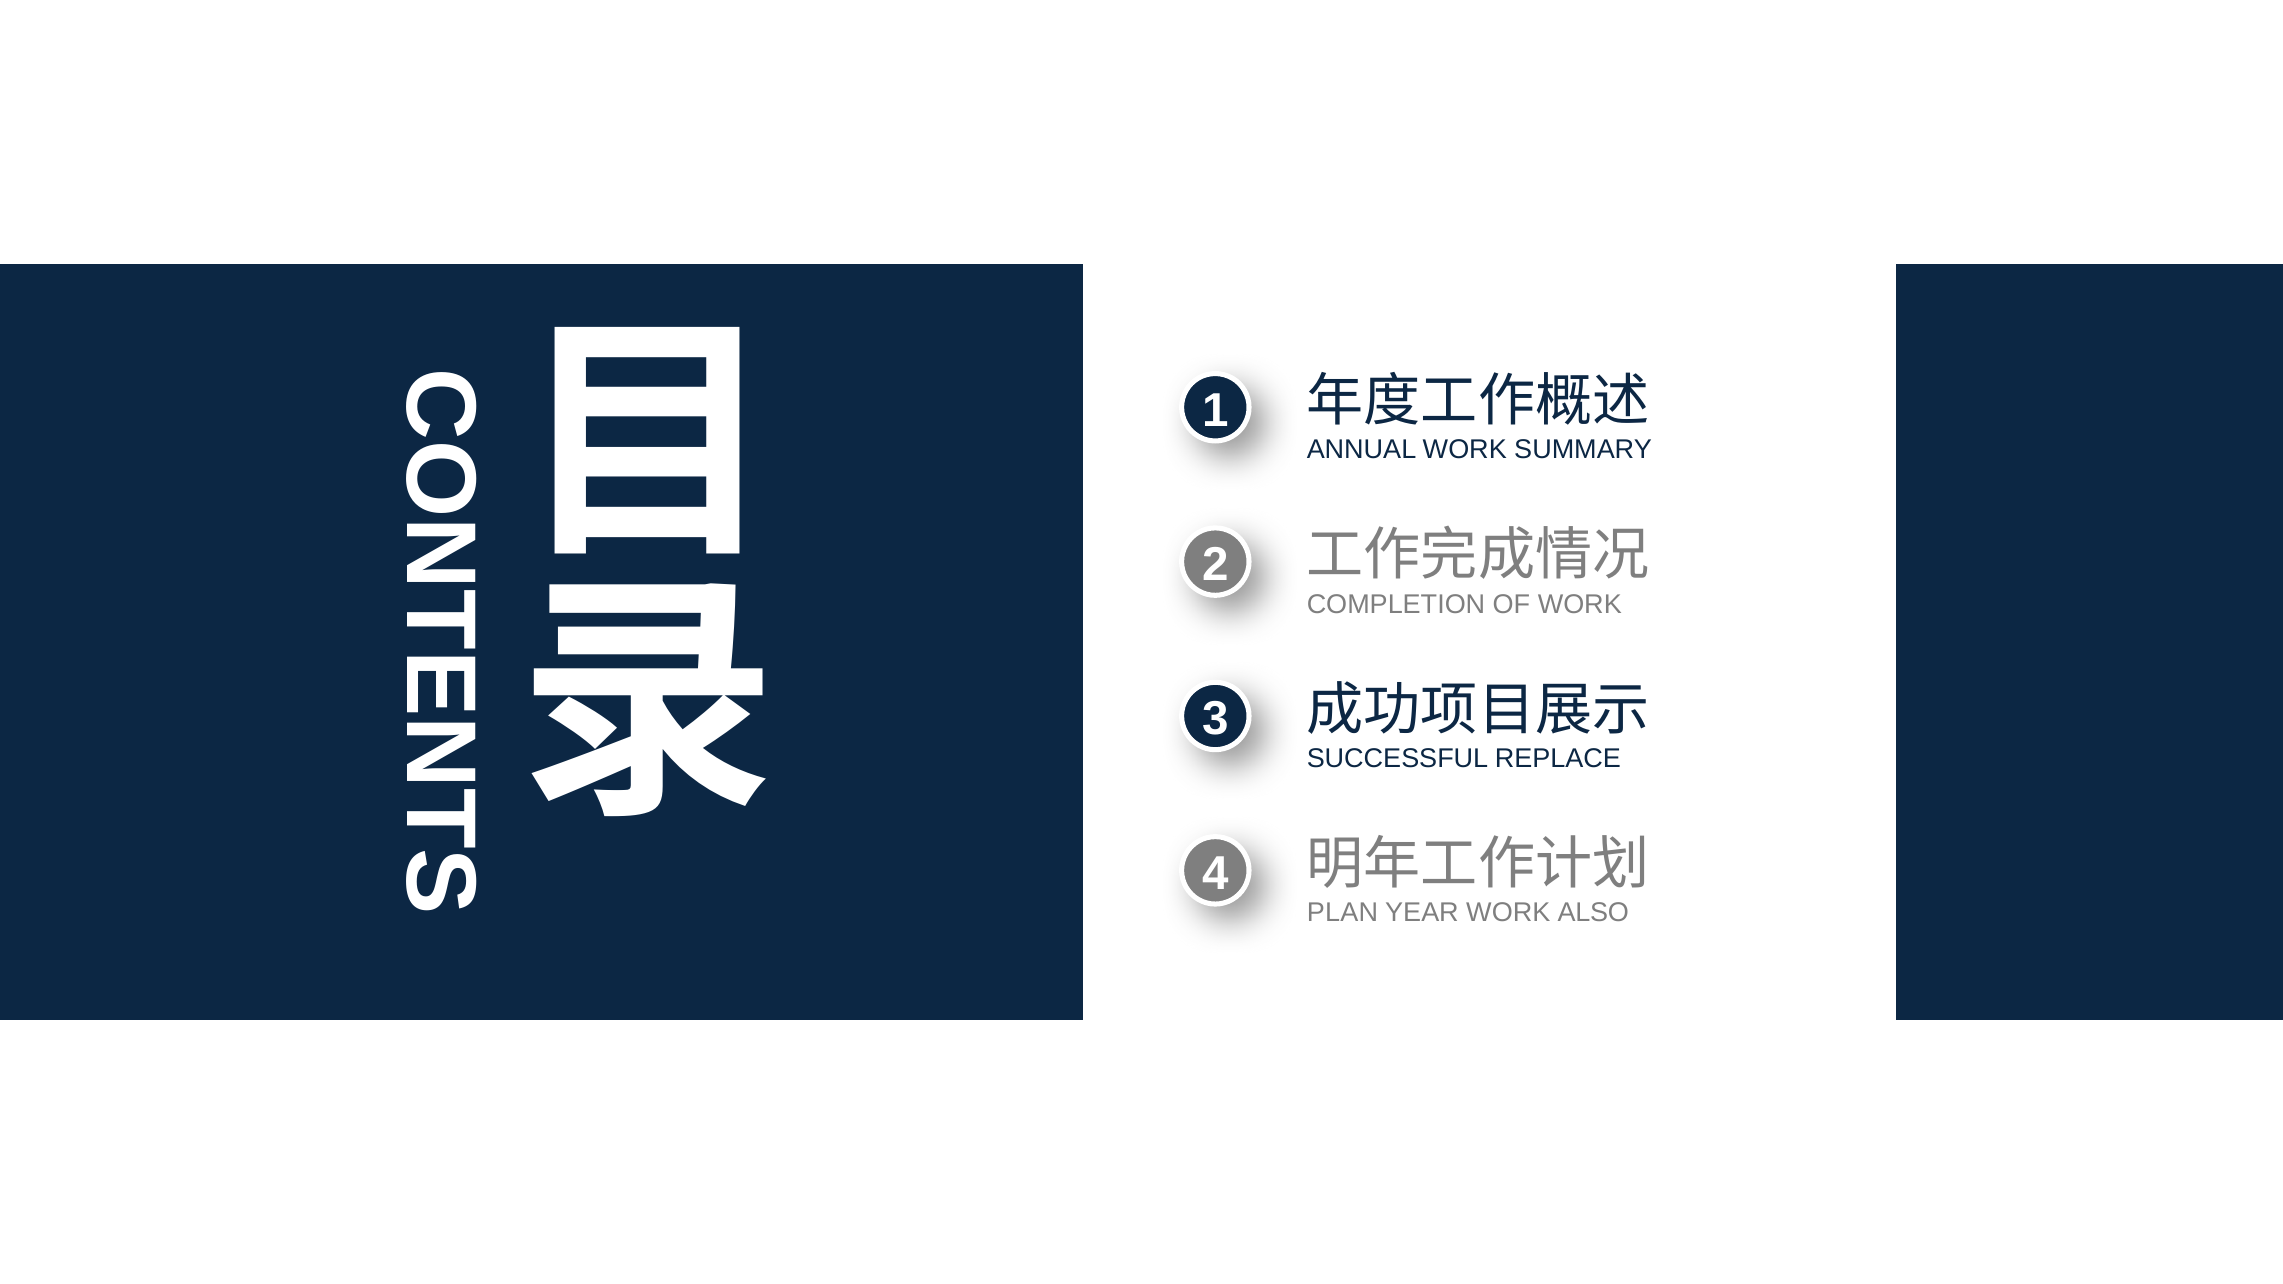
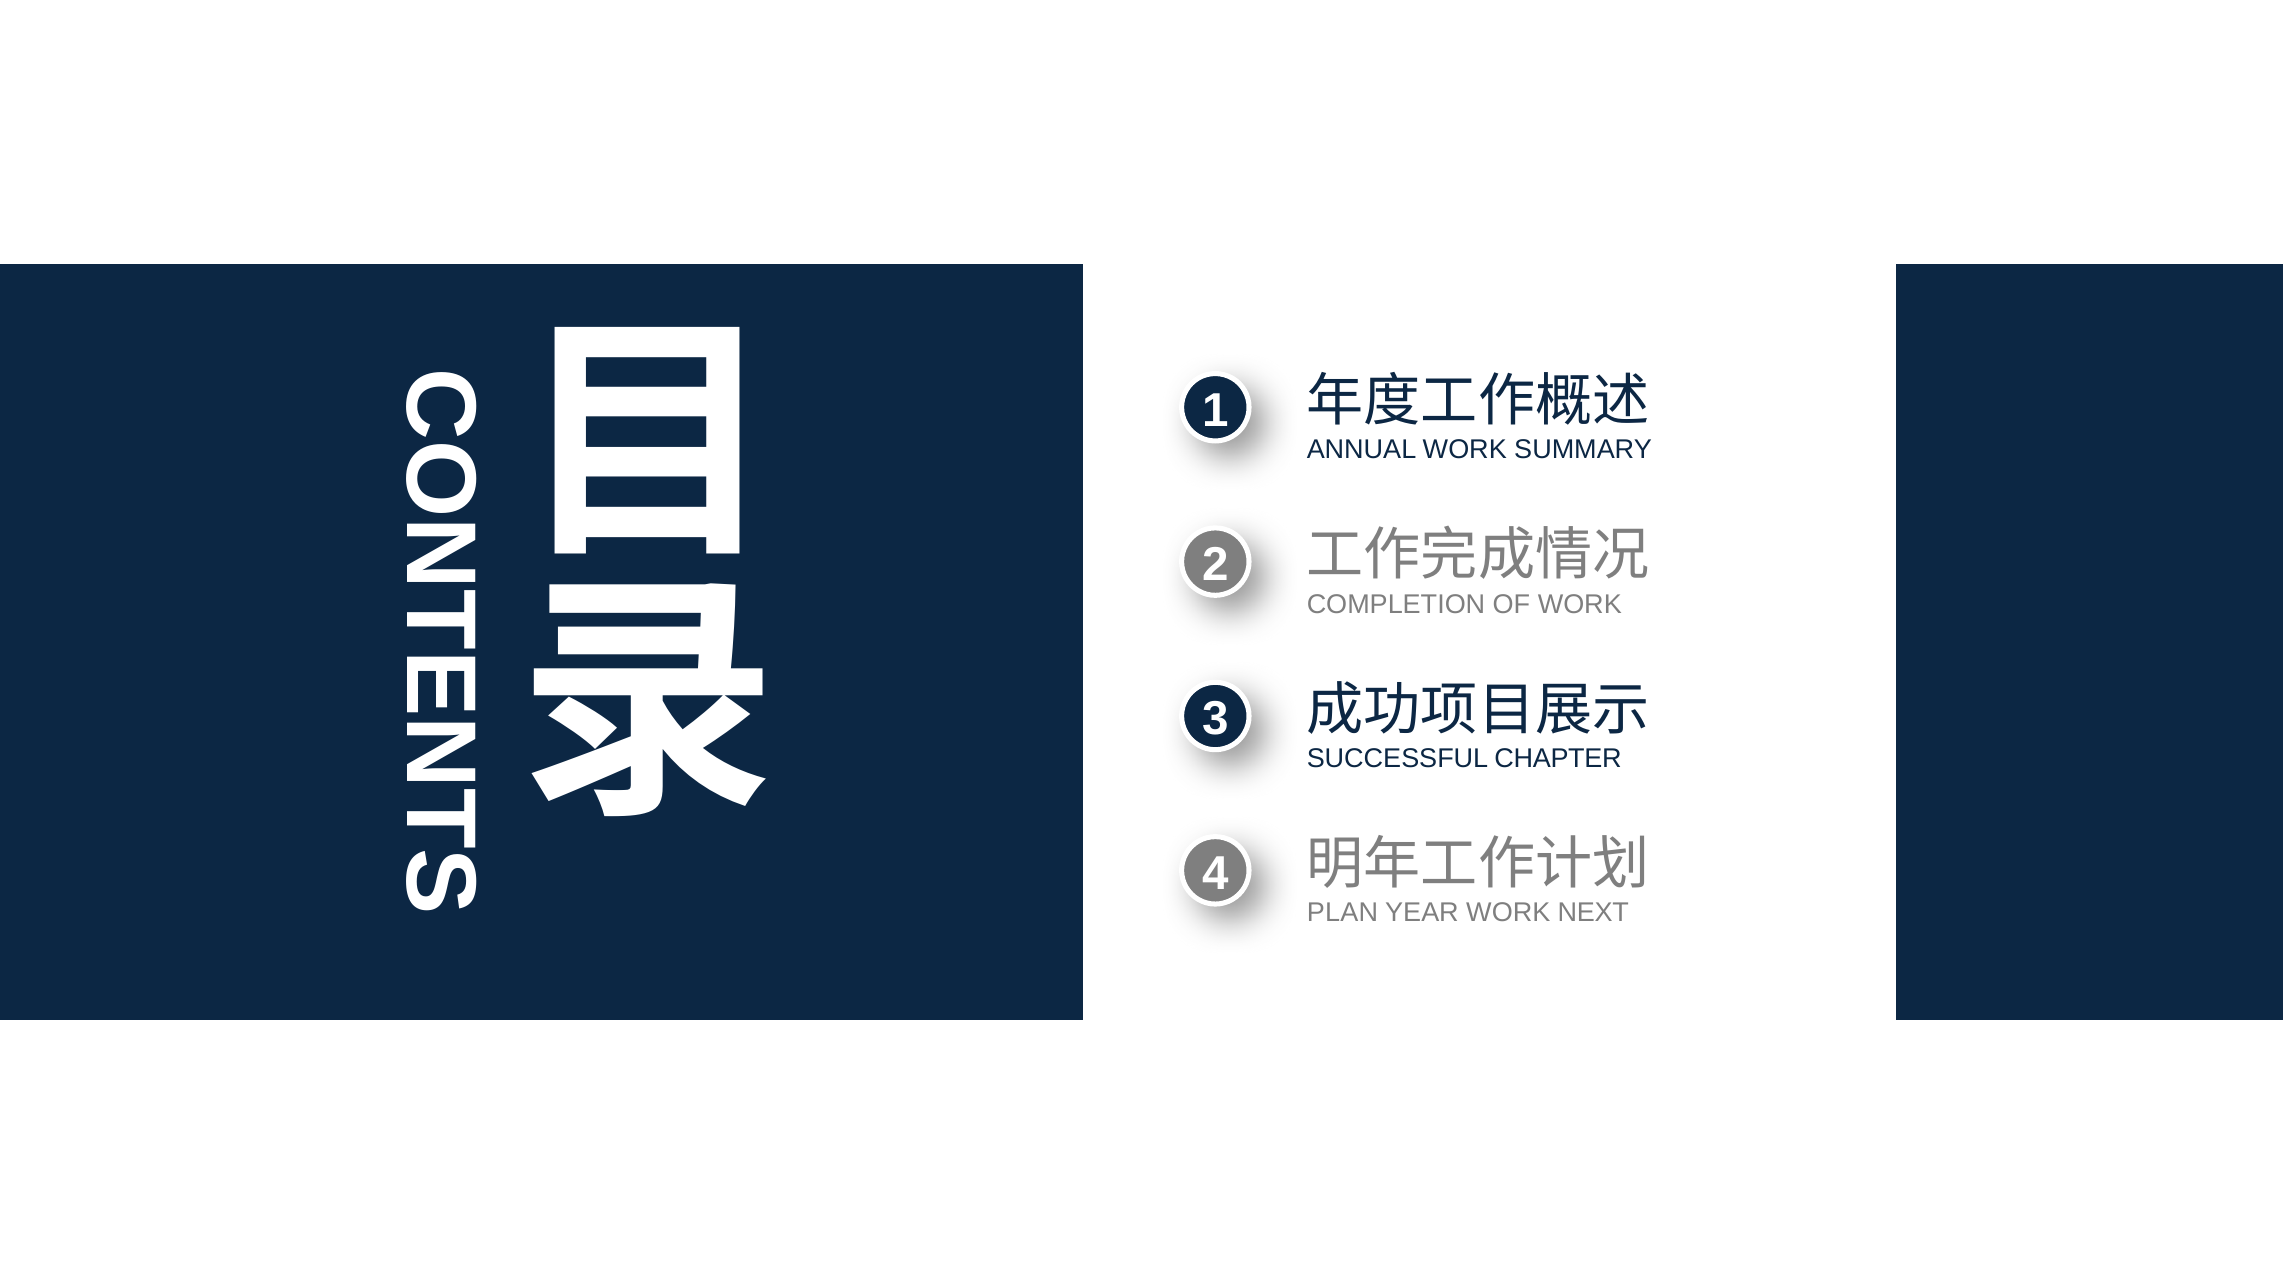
REPLACE: REPLACE -> CHAPTER
ALSO: ALSO -> NEXT
